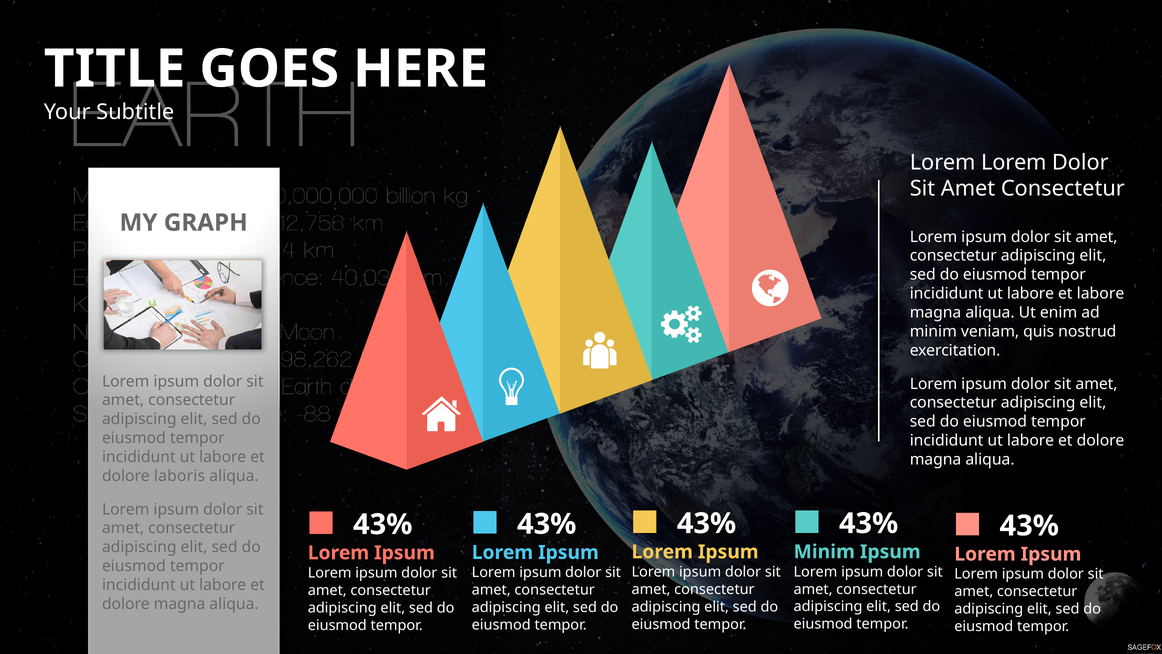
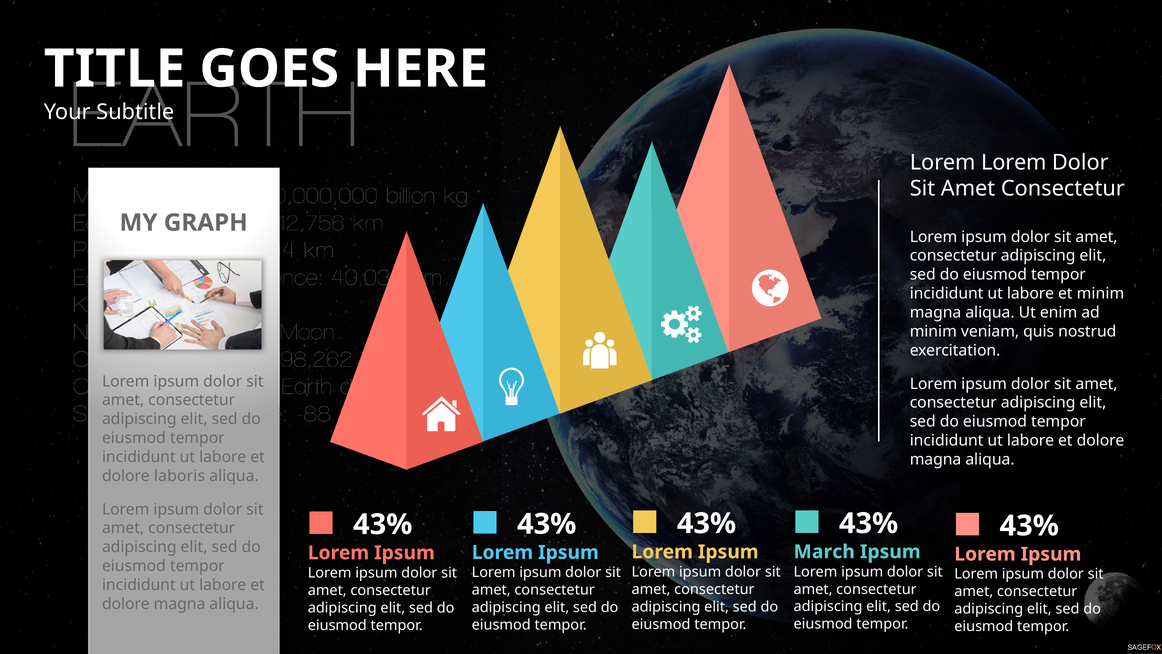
et labore: labore -> minim
Minim at (824, 552): Minim -> March
